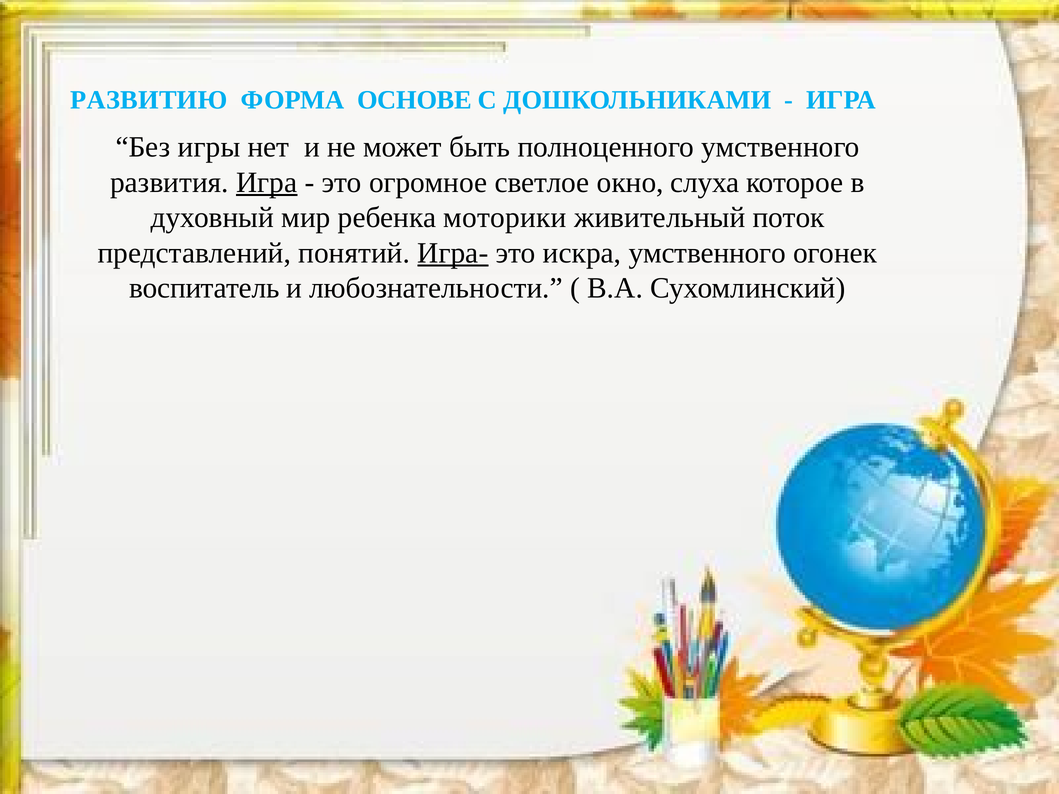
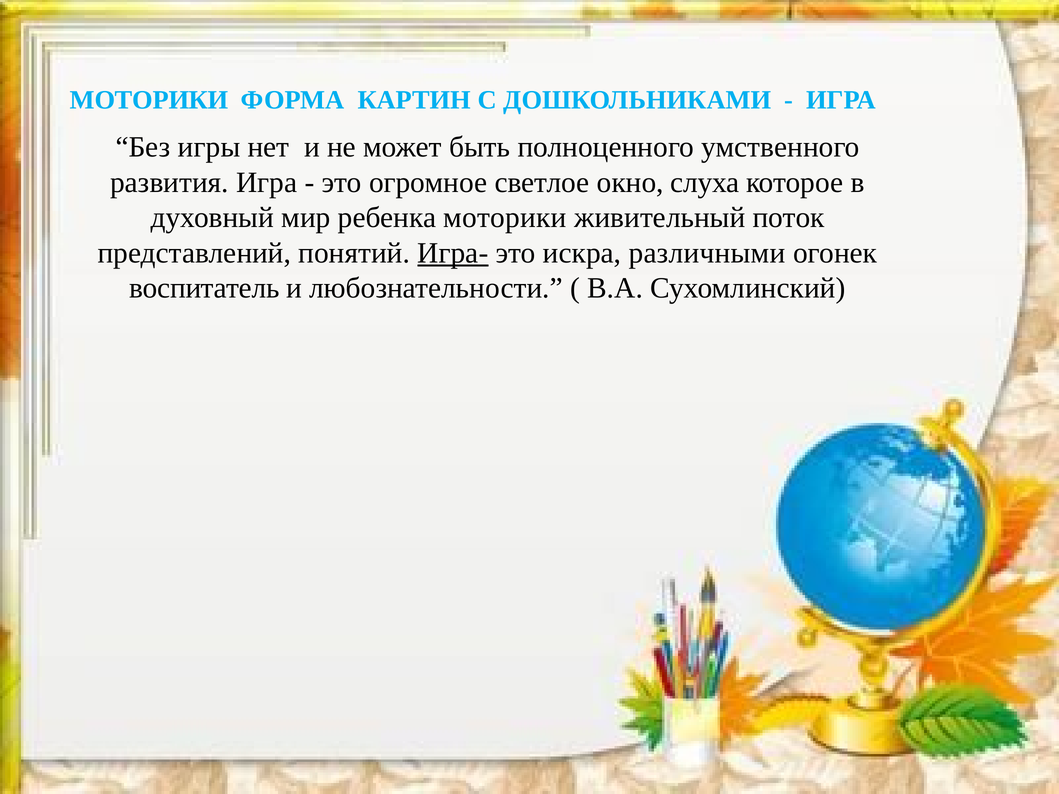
РАЗВИТИЮ at (149, 100): РАЗВИТИЮ -> МОТОРИКИ
ОСНОВЕ: ОСНОВЕ -> КАРТИН
Игра at (267, 182) underline: present -> none
искра умственного: умственного -> различными
